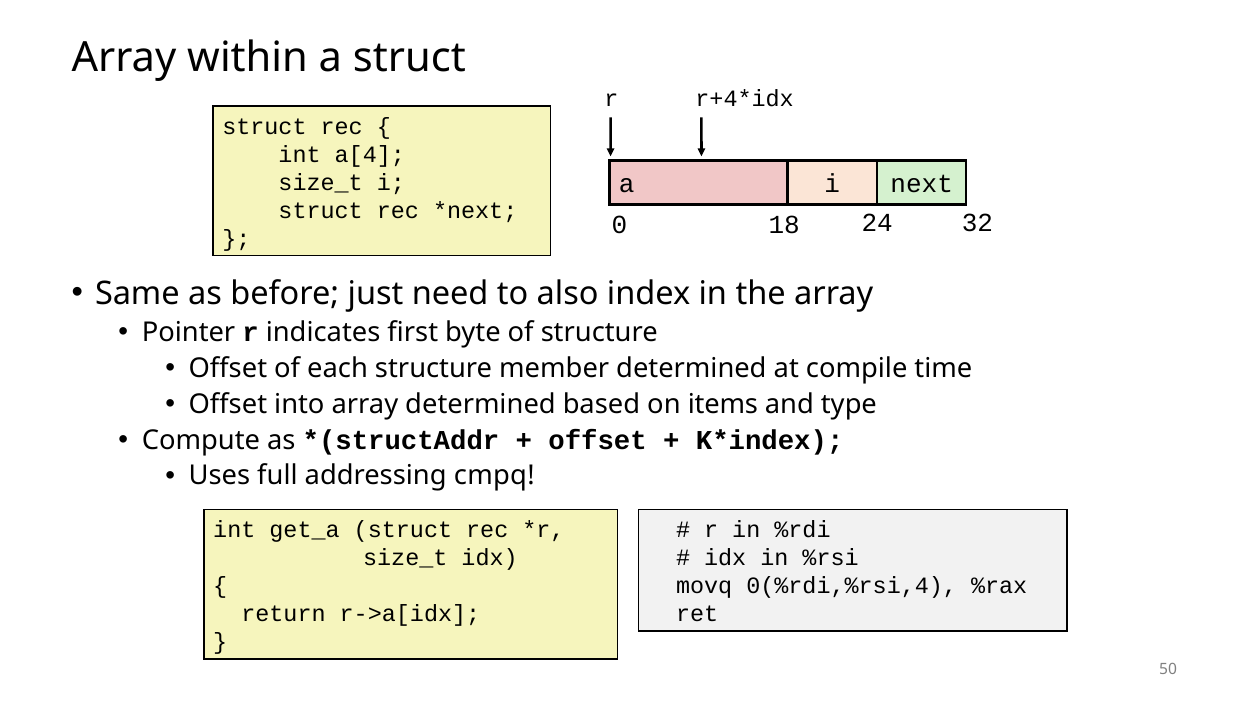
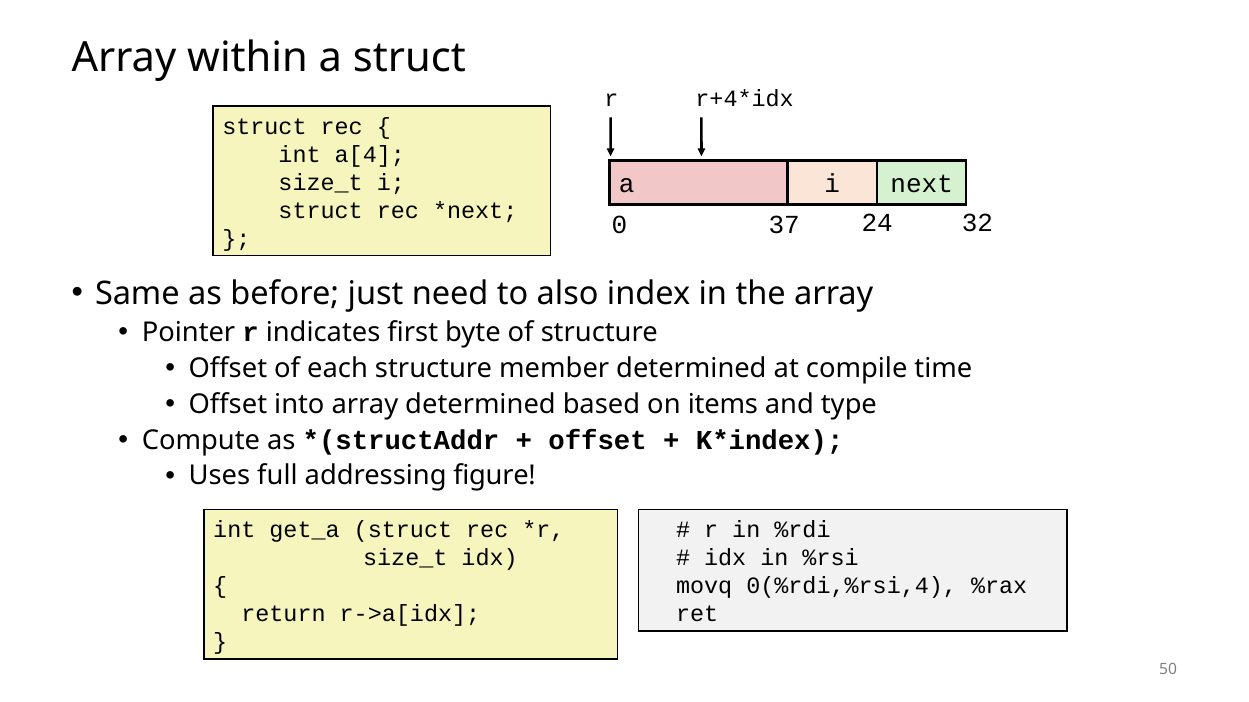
18: 18 -> 37
cmpq: cmpq -> figure
